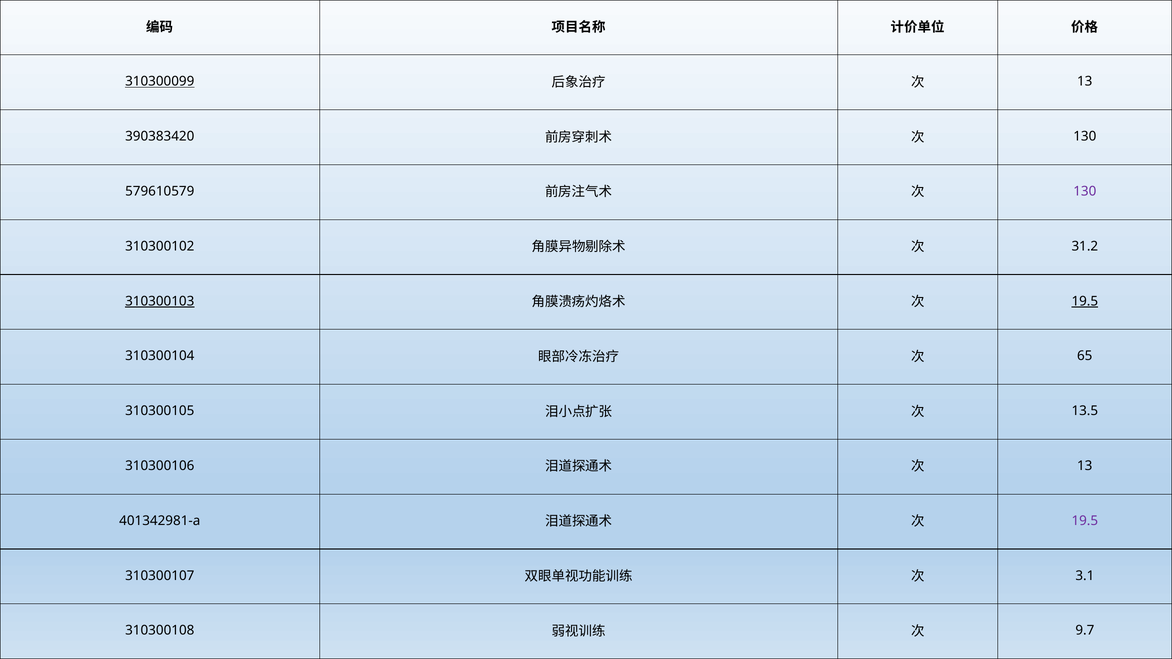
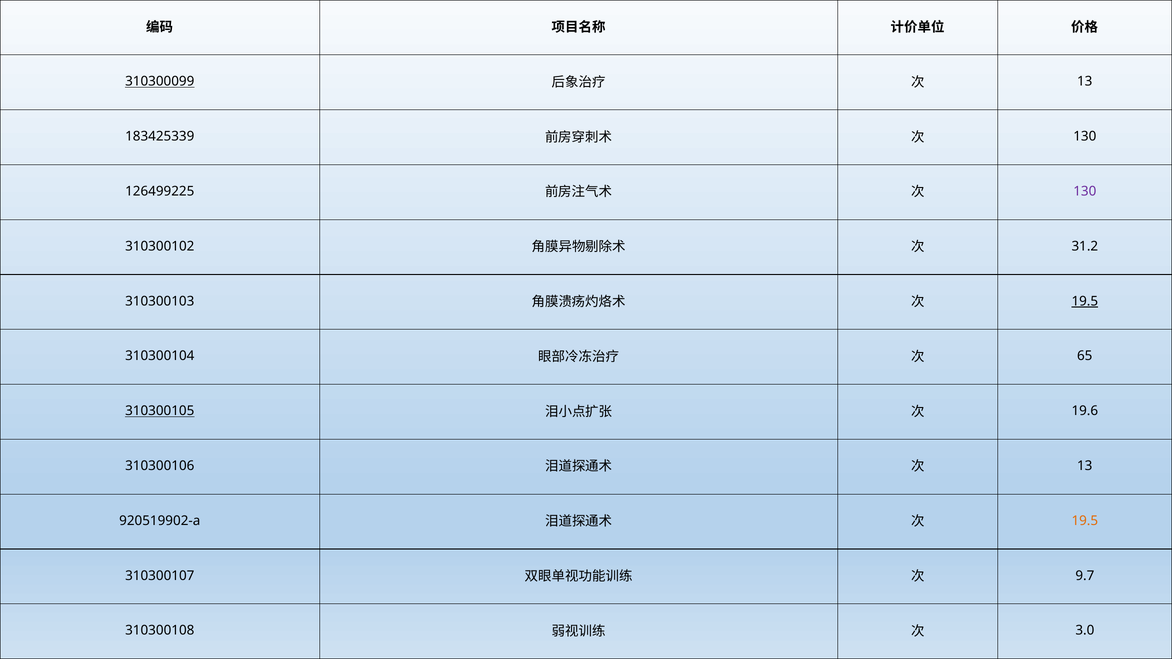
390383420: 390383420 -> 183425339
579610579: 579610579 -> 126499225
310300103 underline: present -> none
310300105 underline: none -> present
13.5: 13.5 -> 19.6
401342981-a: 401342981-a -> 920519902-a
19.5 at (1085, 521) colour: purple -> orange
3.1: 3.1 -> 9.7
9.7: 9.7 -> 3.0
